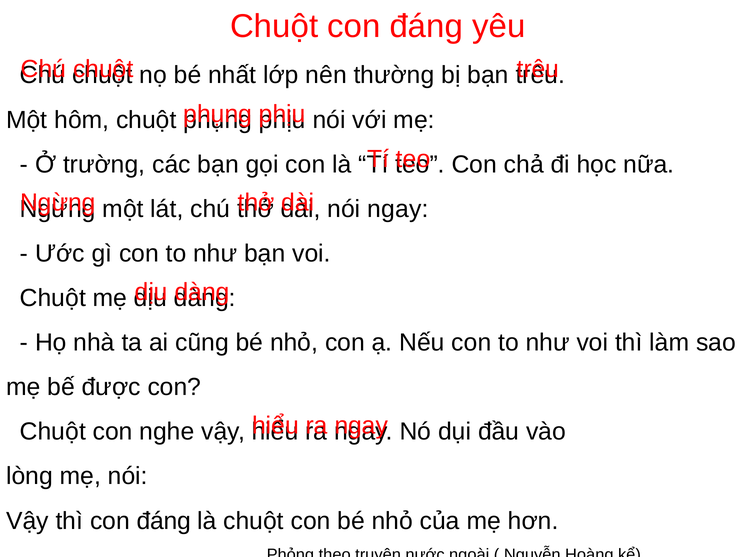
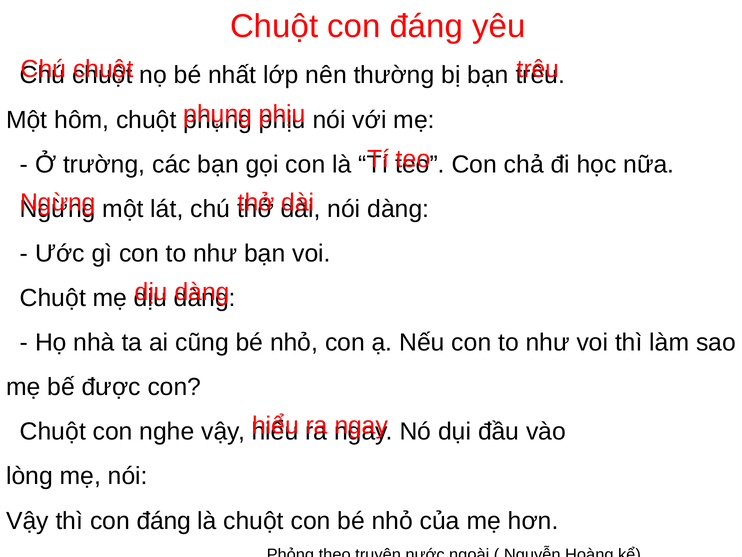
nói ngay: ngay -> dàng
